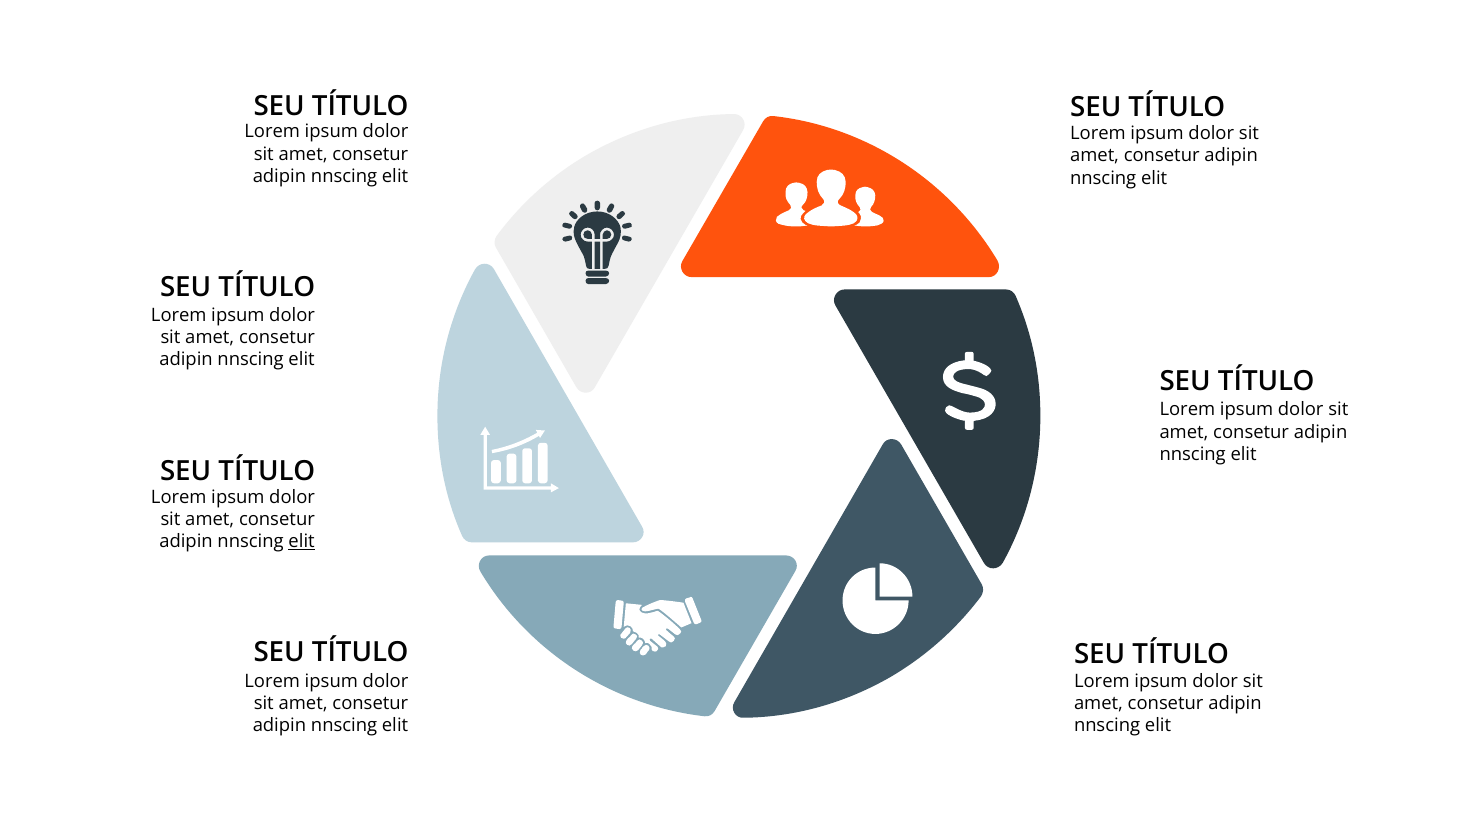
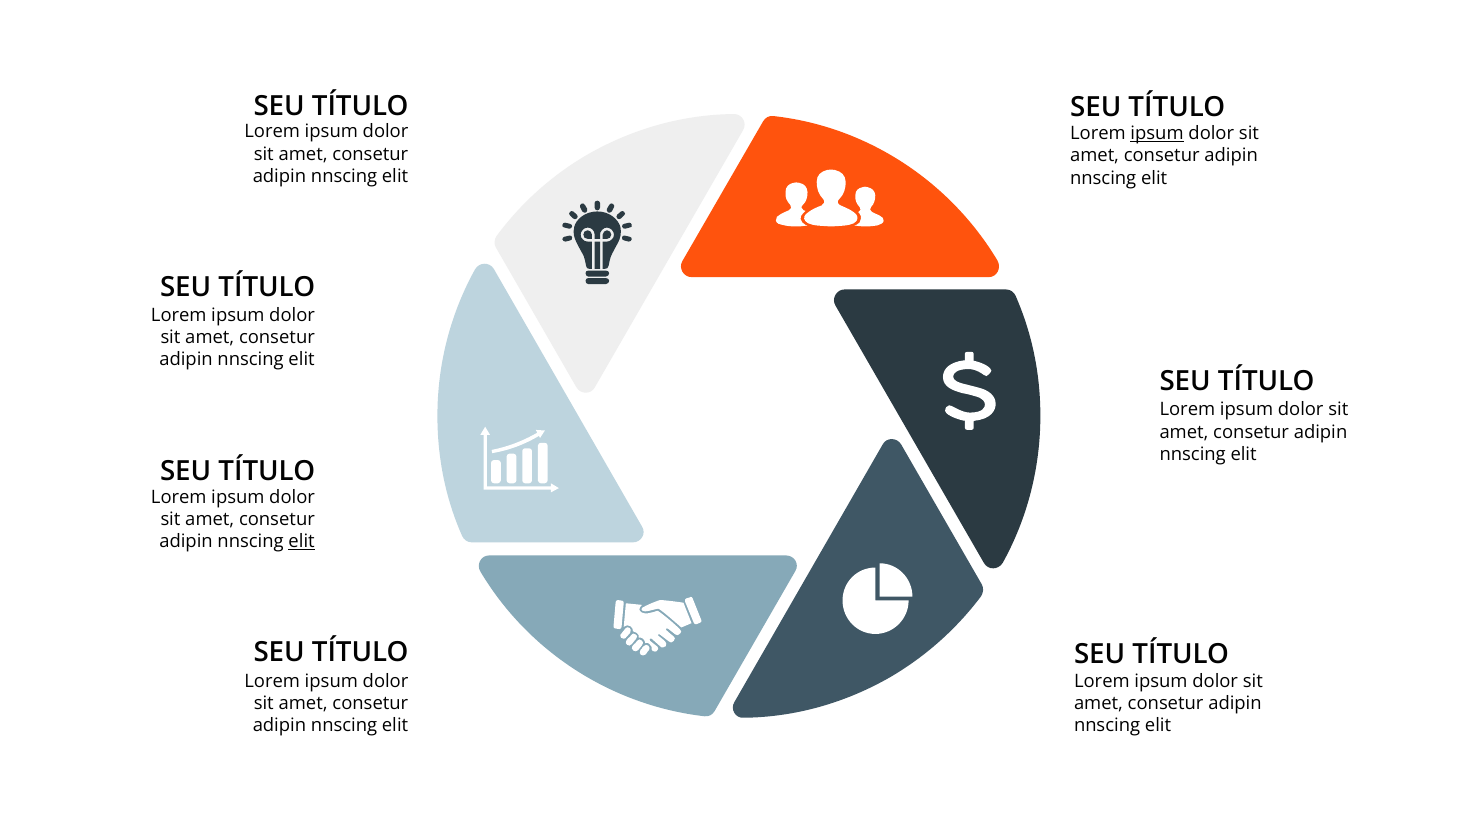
ipsum at (1157, 134) underline: none -> present
